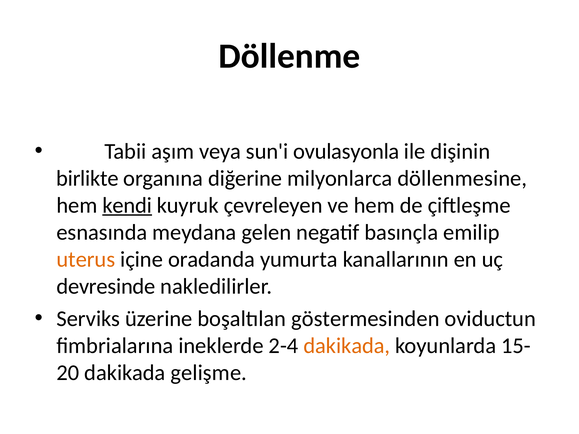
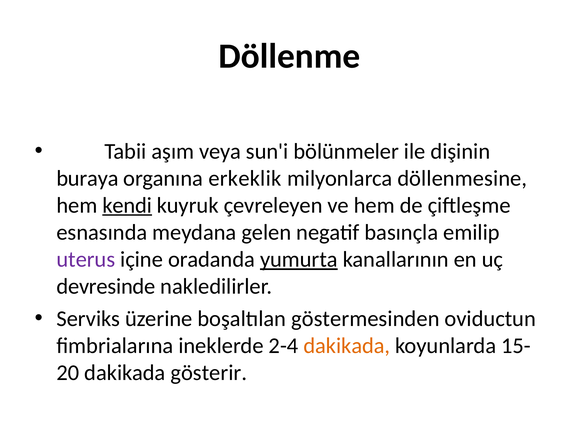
ovulasyonla: ovulasyonla -> bölünmeler
birlikte: birlikte -> buraya
diğerine: diğerine -> erkeklik
uterus colour: orange -> purple
yumurta underline: none -> present
gelişme: gelişme -> gösterir
